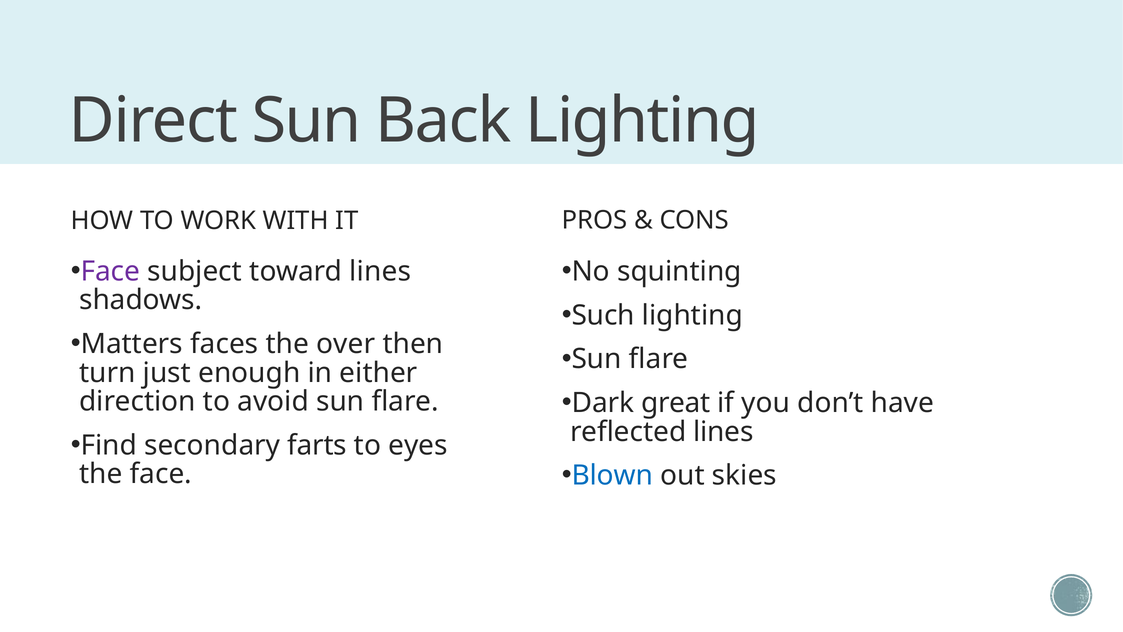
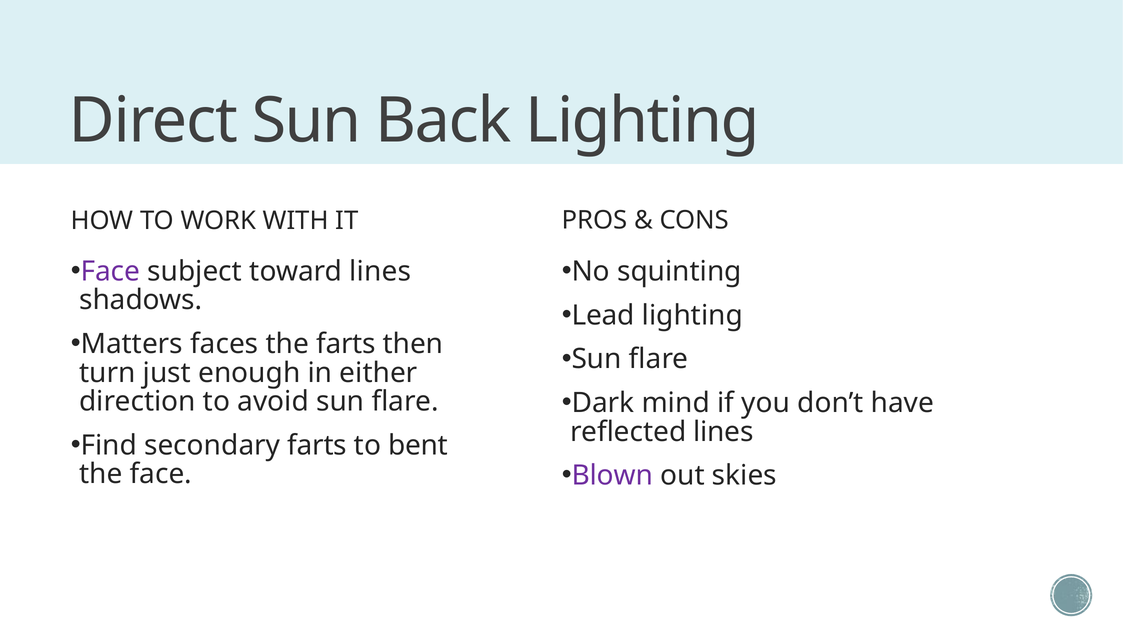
Such: Such -> Lead
the over: over -> farts
great: great -> mind
eyes: eyes -> bent
Blown colour: blue -> purple
